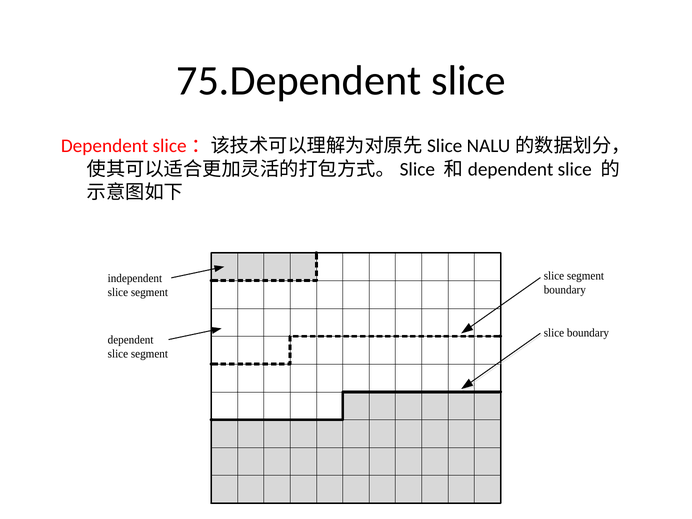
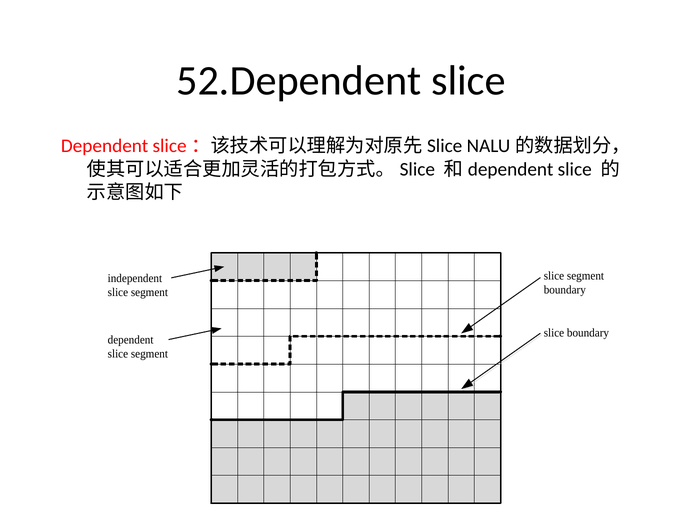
75.Dependent: 75.Dependent -> 52.Dependent
